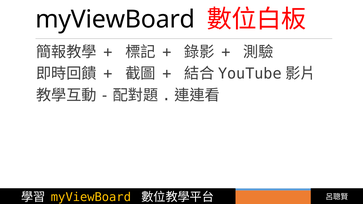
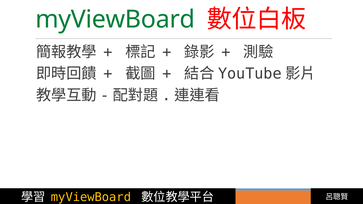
myViewBoard at (115, 20) colour: black -> green
